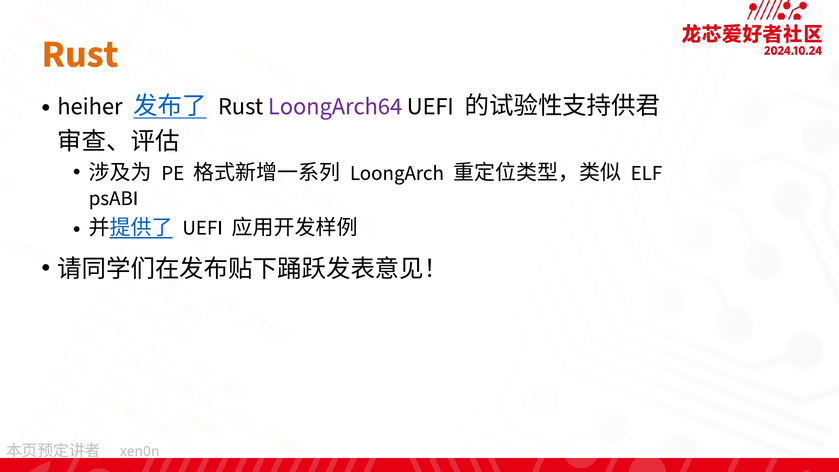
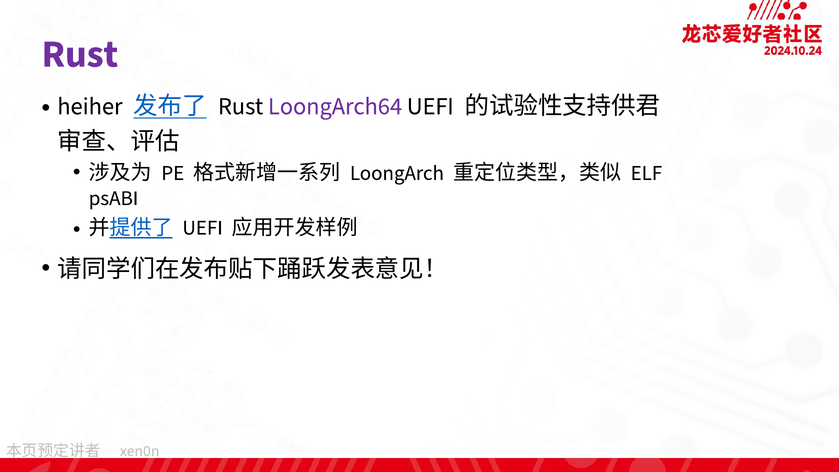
Rust at (80, 54) colour: orange -> purple
